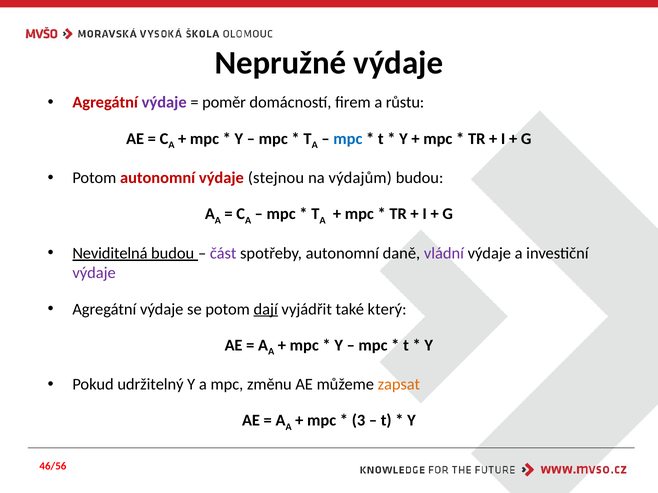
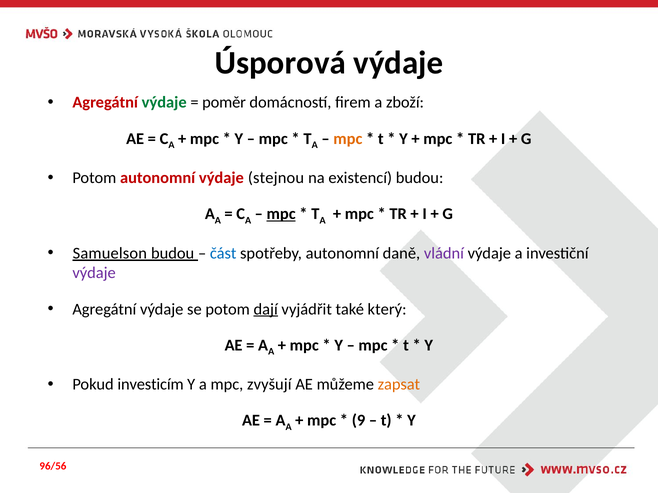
Nepružné: Nepružné -> Úsporová
výdaje at (164, 103) colour: purple -> green
růstu: růstu -> zboží
mpc at (348, 139) colour: blue -> orange
výdajům: výdajům -> existencí
mpc at (281, 214) underline: none -> present
Neviditelná: Neviditelná -> Samuelson
část colour: purple -> blue
udržitelný: udržitelný -> investicím
změnu: změnu -> zvyšují
3: 3 -> 9
46/56: 46/56 -> 96/56
